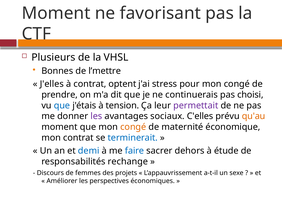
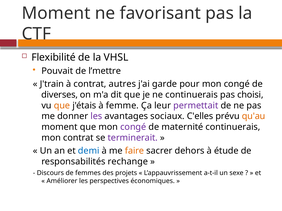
Plusieurs: Plusieurs -> Flexibilité
Bonnes: Bonnes -> Pouvait
J'elles: J'elles -> J'train
optent: optent -> autres
stress: stress -> garde
prendre: prendre -> diverses
que at (62, 106) colour: blue -> orange
tension: tension -> femme
congé at (133, 127) colour: orange -> purple
maternité économique: économique -> continuerais
terminerait colour: blue -> purple
faire colour: blue -> orange
